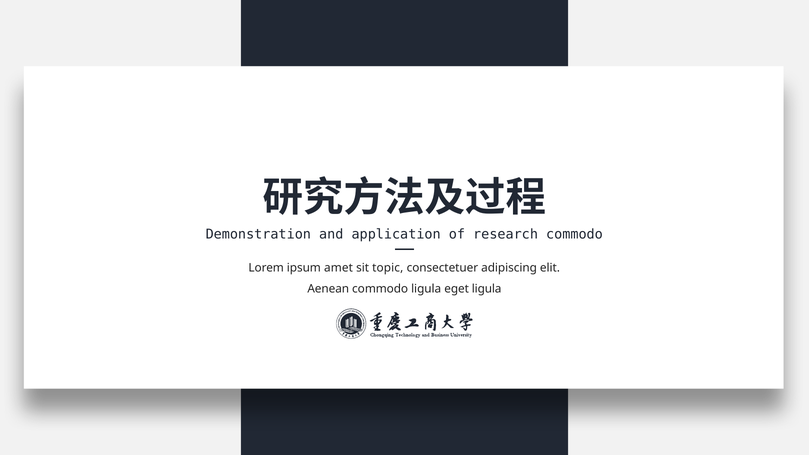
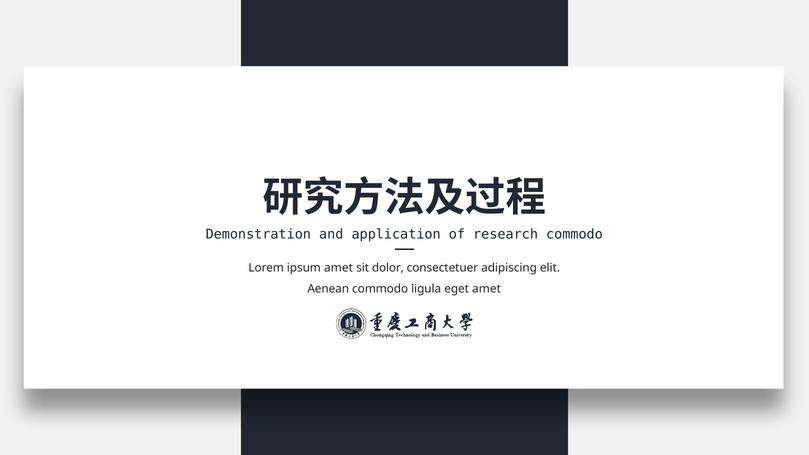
topic: topic -> dolor
eget ligula: ligula -> amet
